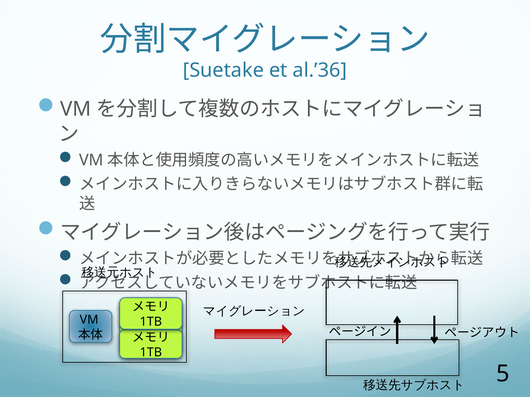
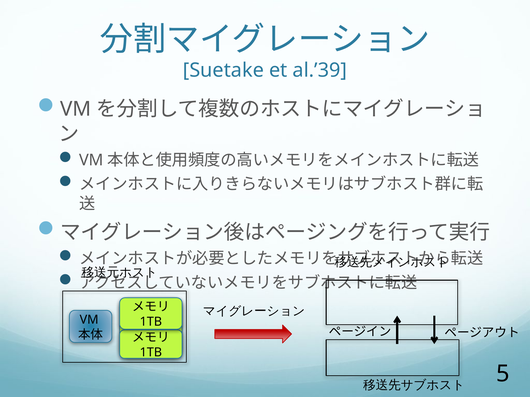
al.’36: al.’36 -> al.’39
